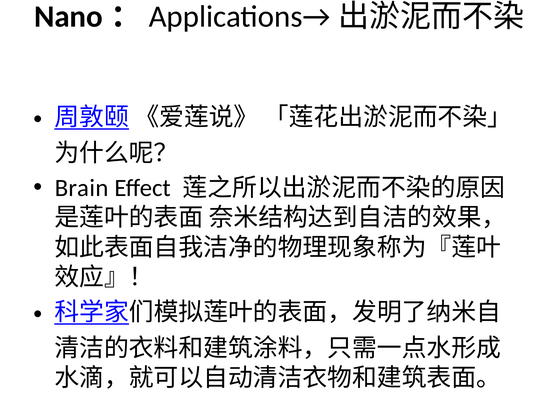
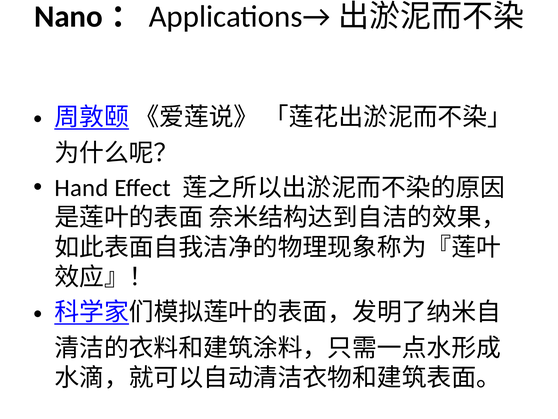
Brain: Brain -> Hand
